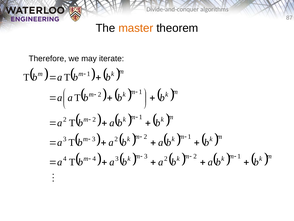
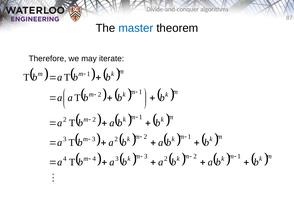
master colour: orange -> blue
